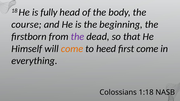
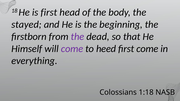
is fully: fully -> first
course: course -> stayed
come at (72, 49) colour: orange -> purple
